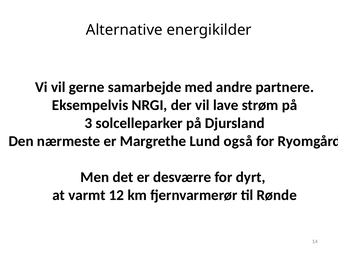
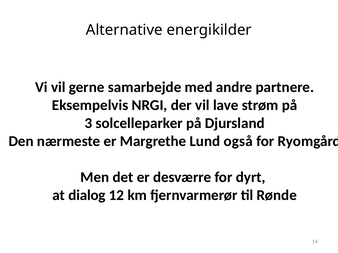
varmt: varmt -> dialog
